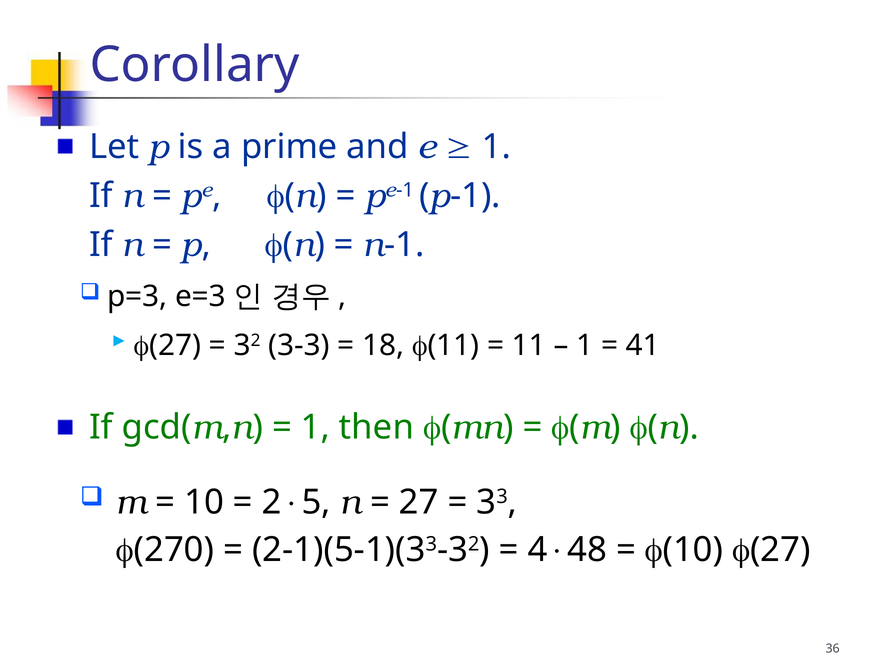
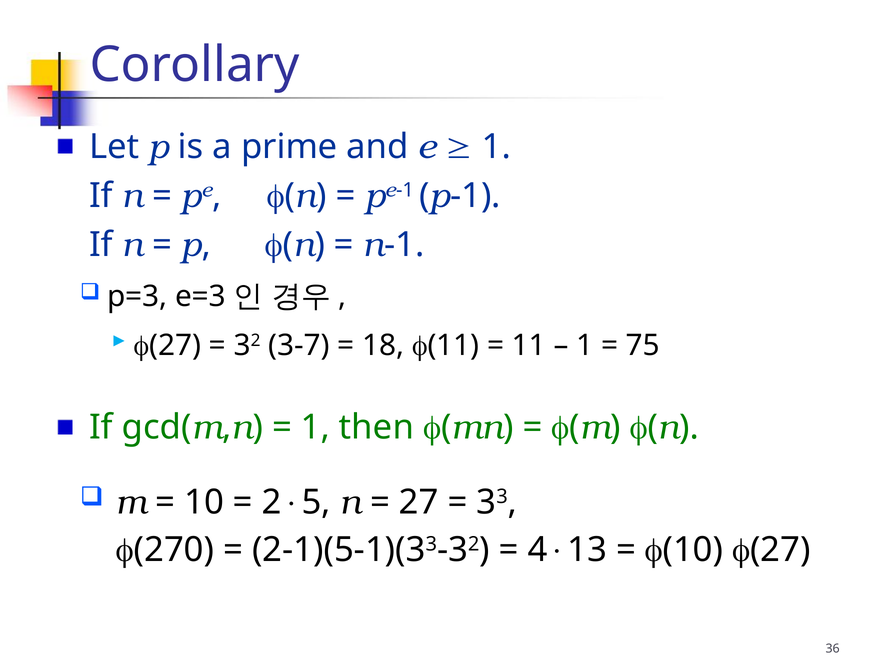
3-3: 3-3 -> 3-7
41: 41 -> 75
48: 48 -> 13
